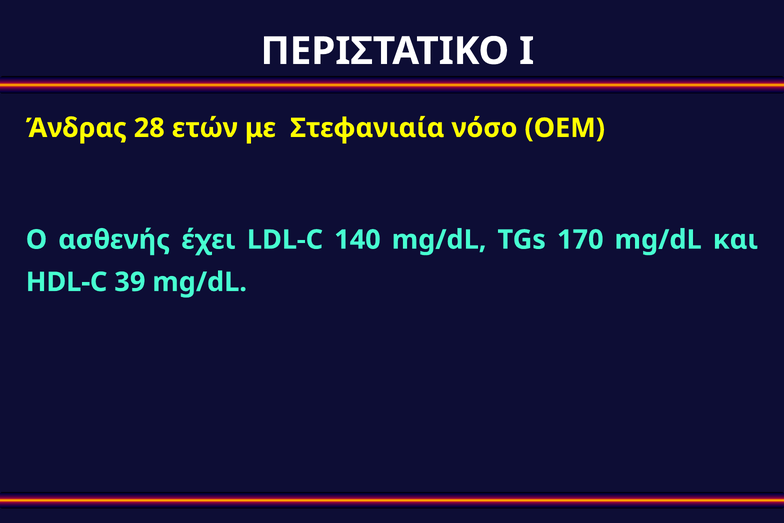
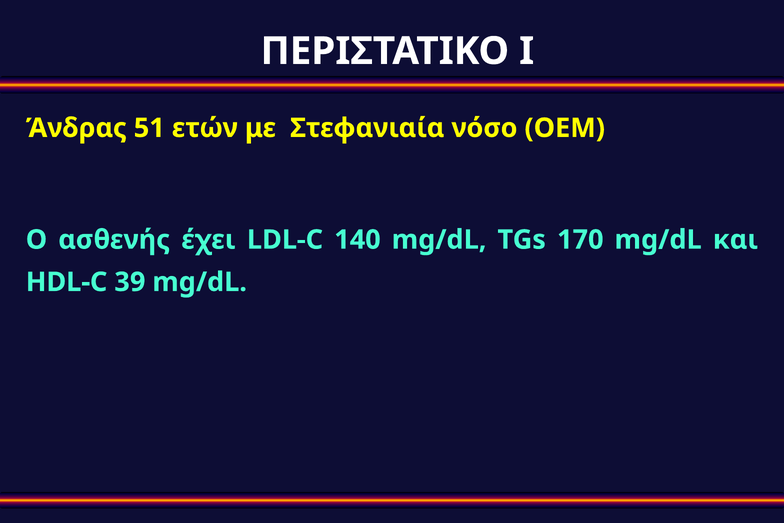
28: 28 -> 51
